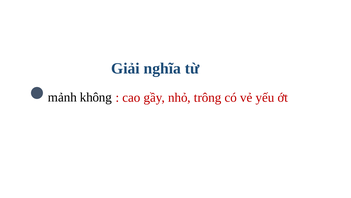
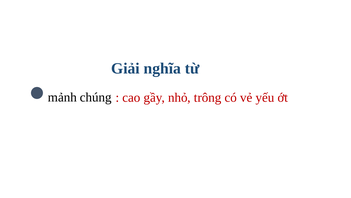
không: không -> chúng
